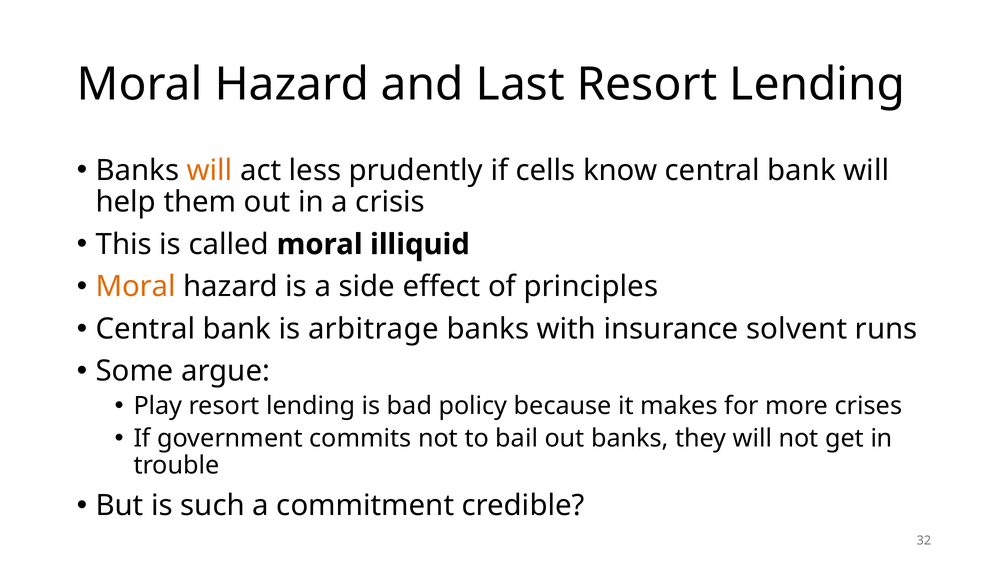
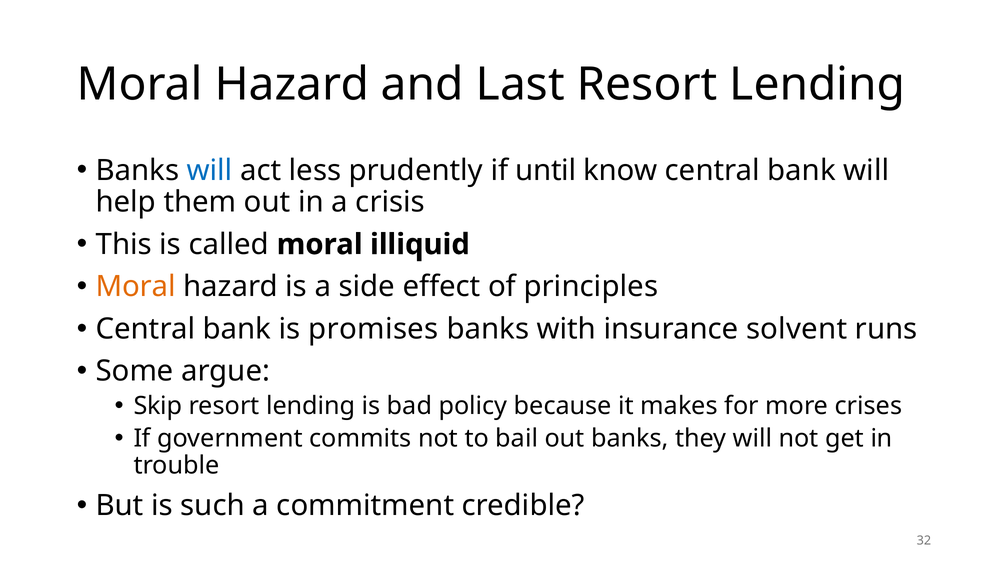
will at (210, 170) colour: orange -> blue
cells: cells -> until
arbitrage: arbitrage -> promises
Play: Play -> Skip
